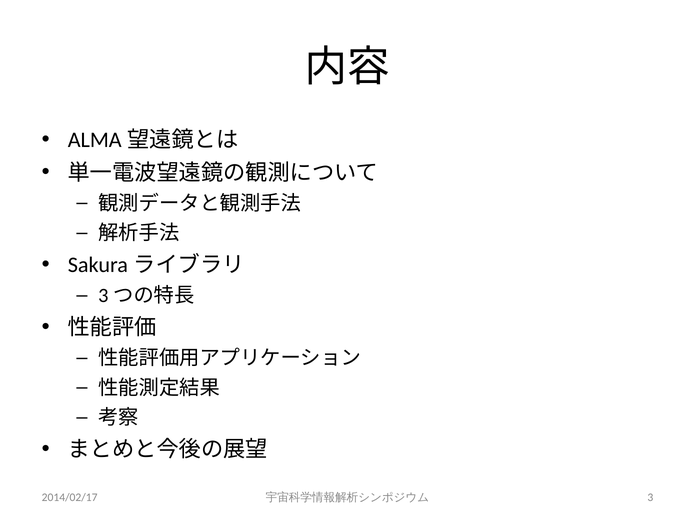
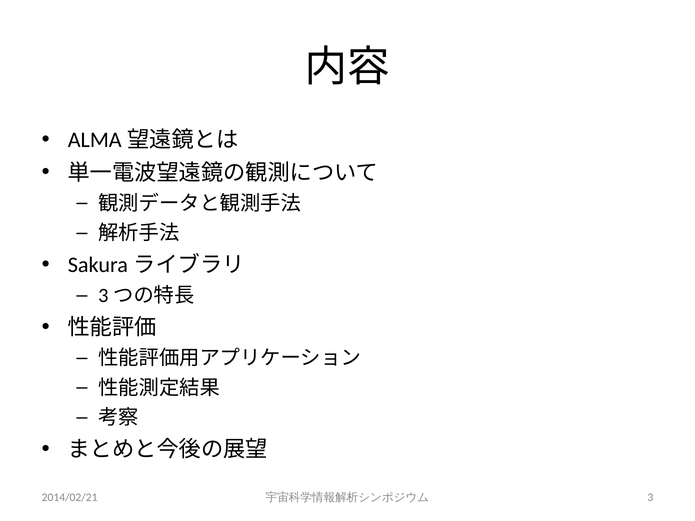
2014/02/17: 2014/02/17 -> 2014/02/21
